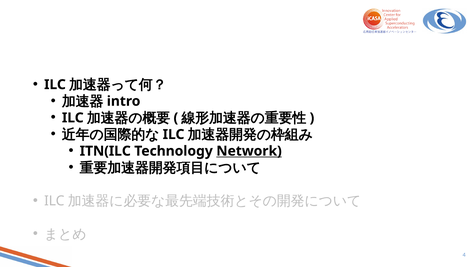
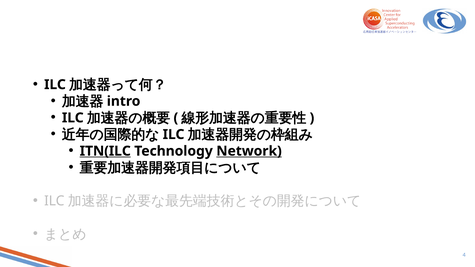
ITN(ILC underline: none -> present
